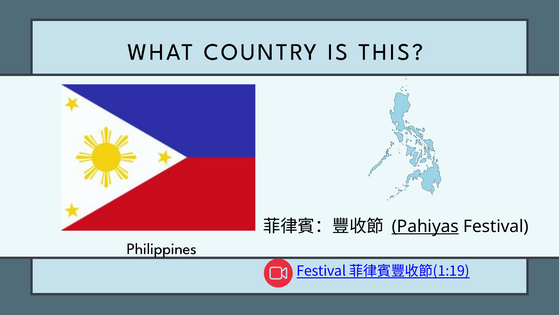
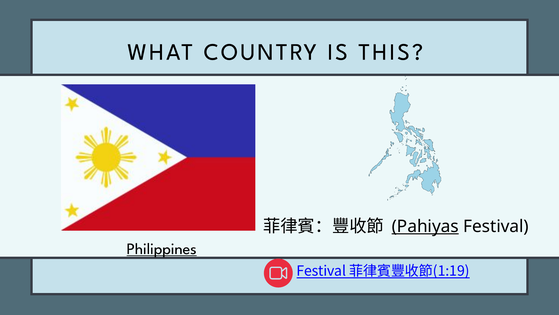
Philippines underline: none -> present
